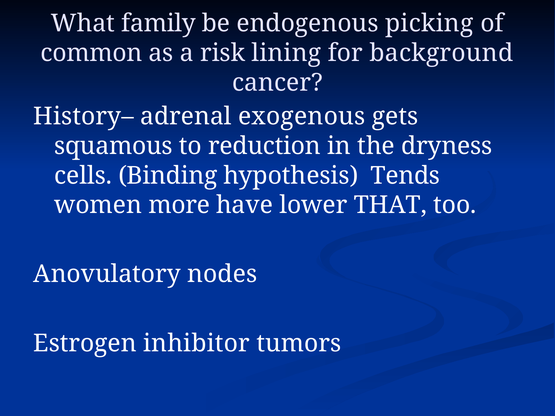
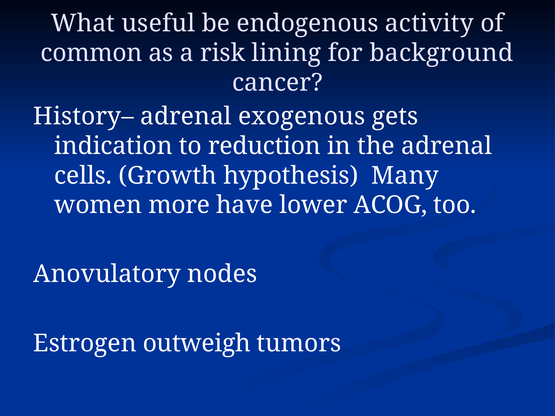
family: family -> useful
picking: picking -> activity
squamous: squamous -> indication
the dryness: dryness -> adrenal
Binding: Binding -> Growth
Tends: Tends -> Many
THAT: THAT -> ACOG
inhibitor: inhibitor -> outweigh
